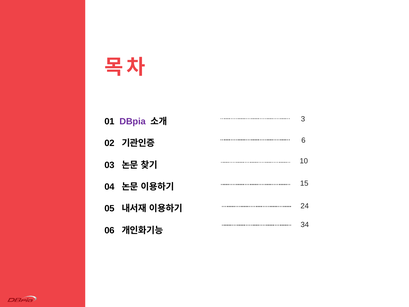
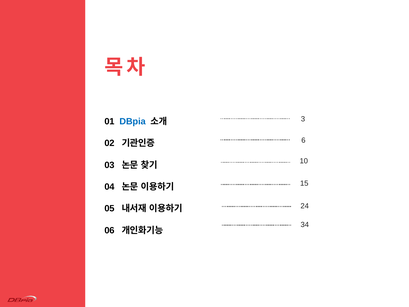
DBpia colour: purple -> blue
